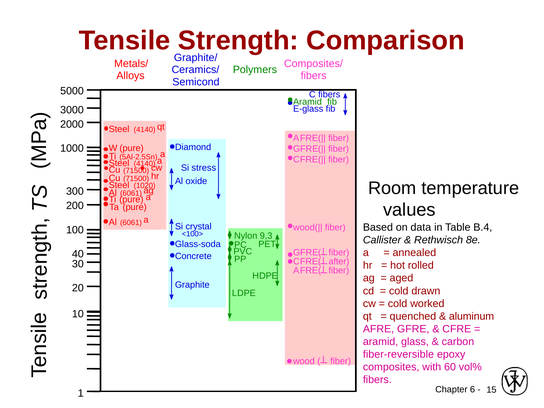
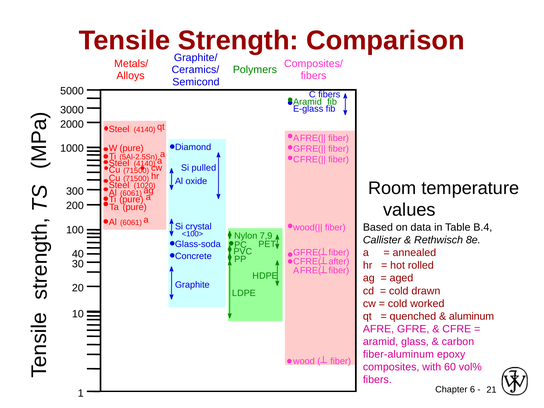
stress: stress -> pulled
9,3: 9,3 -> 7,9
fiber-reversible: fiber-reversible -> fiber-aluminum
15: 15 -> 21
